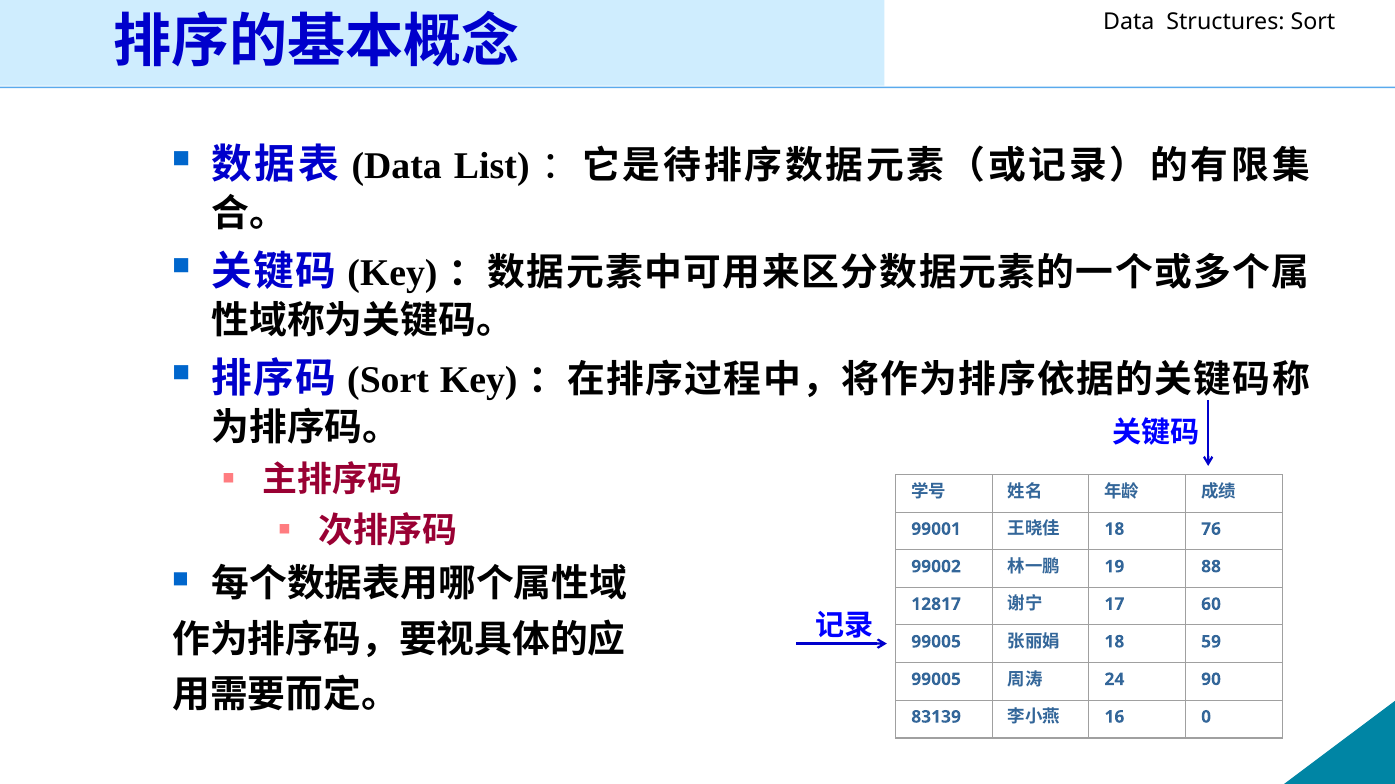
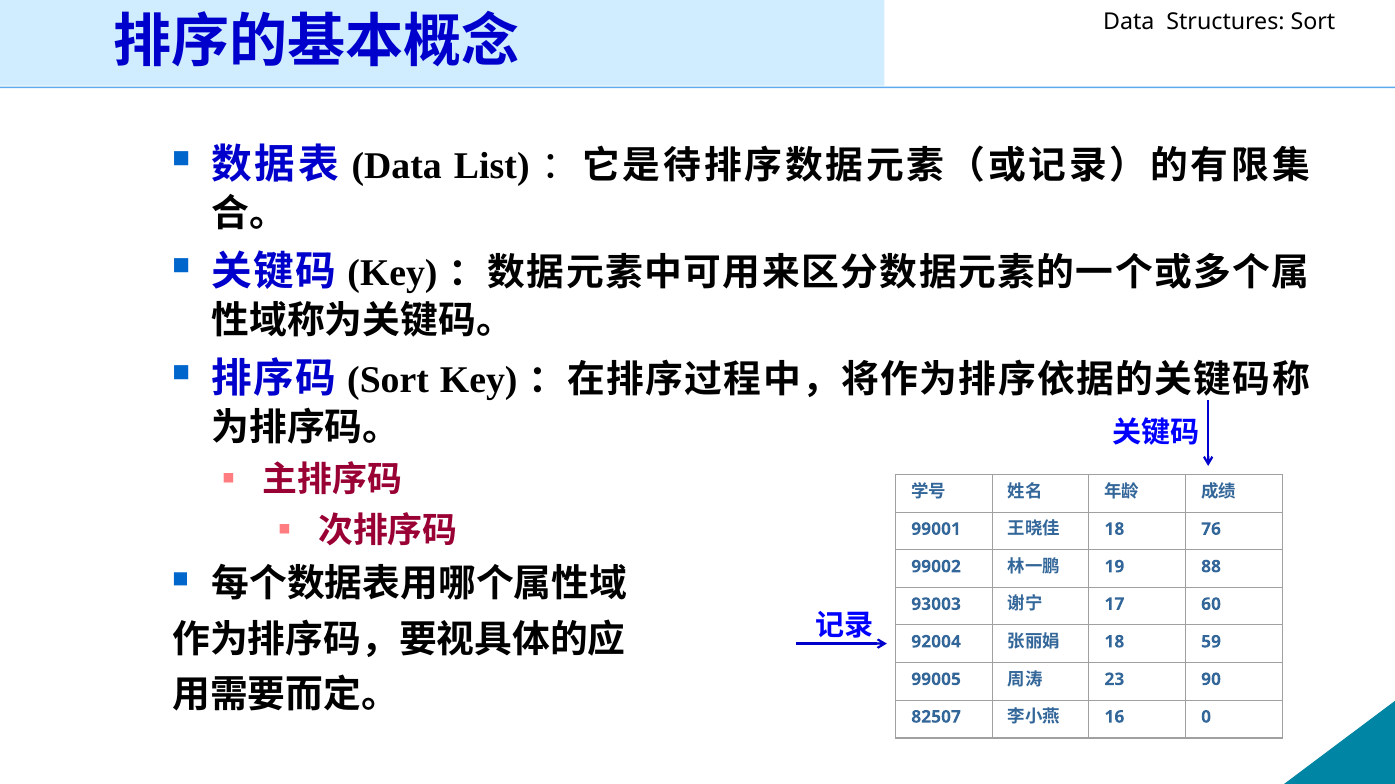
12817: 12817 -> 93003
99005 at (936, 642): 99005 -> 92004
24: 24 -> 23
83139: 83139 -> 82507
